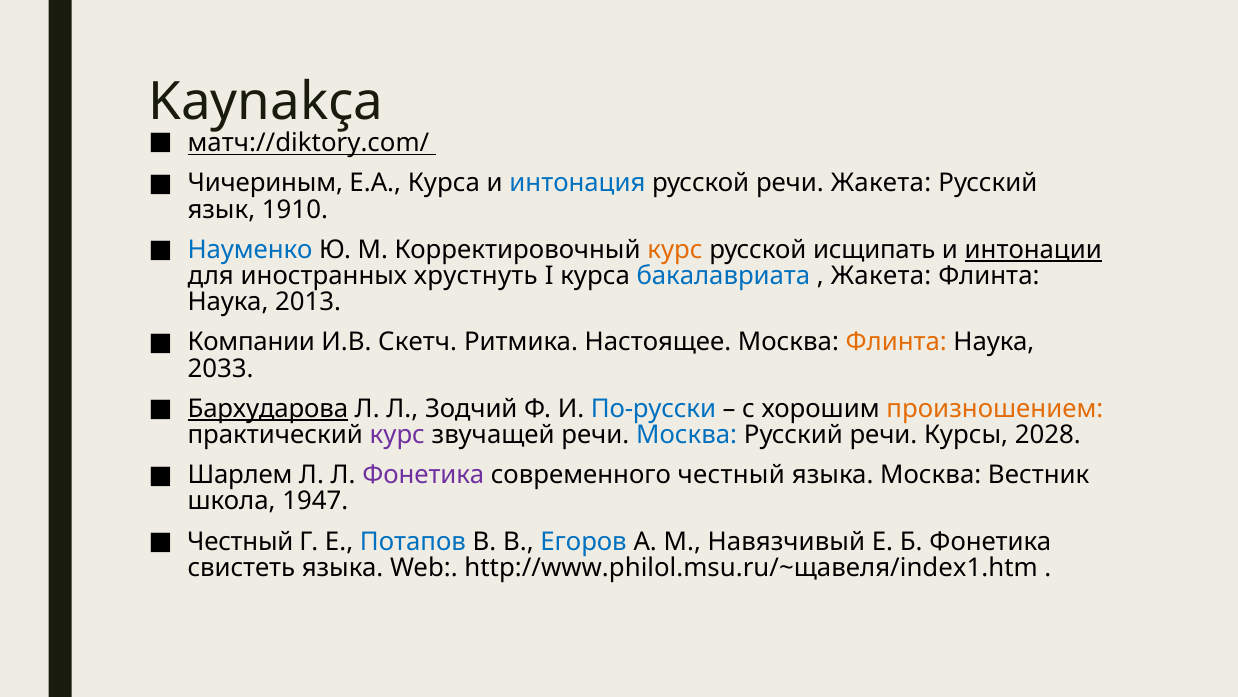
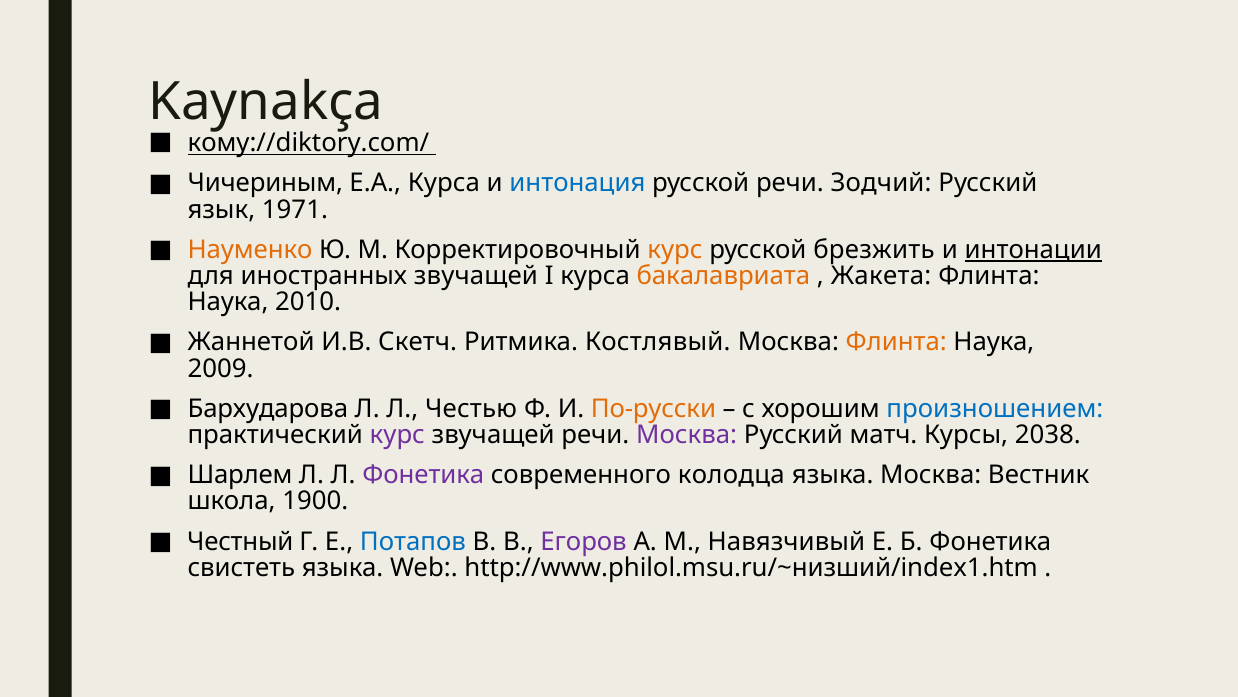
матч://diktory.com/: матч://diktory.com/ -> кому://diktory.com/
речи Жакета: Жакета -> Зодчий
1910: 1910 -> 1971
Науменко colour: blue -> orange
исщипать: исщипать -> брезжить
иностранных хрустнуть: хрустнуть -> звучащей
бакалавриата colour: blue -> orange
2013: 2013 -> 2010
Компании: Компании -> Жаннетой
Настоящее: Настоящее -> Костлявый
2033: 2033 -> 2009
Бархударова underline: present -> none
Зодчий: Зодчий -> Честью
По-русски colour: blue -> orange
произношением colour: orange -> blue
Москва at (687, 435) colour: blue -> purple
Русский речи: речи -> матч
2028: 2028 -> 2038
современного честный: честный -> колодца
1947: 1947 -> 1900
Егоров colour: blue -> purple
http://www.philol.msu.ru/~щавеля/index1.htm: http://www.philol.msu.ru/~щавеля/index1.htm -> http://www.philol.msu.ru/~низший/index1.htm
